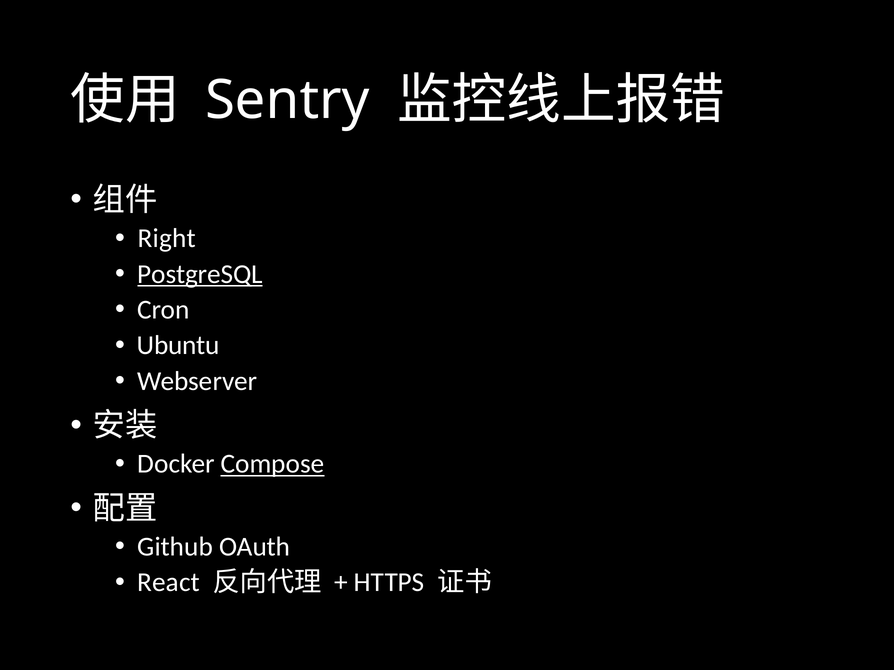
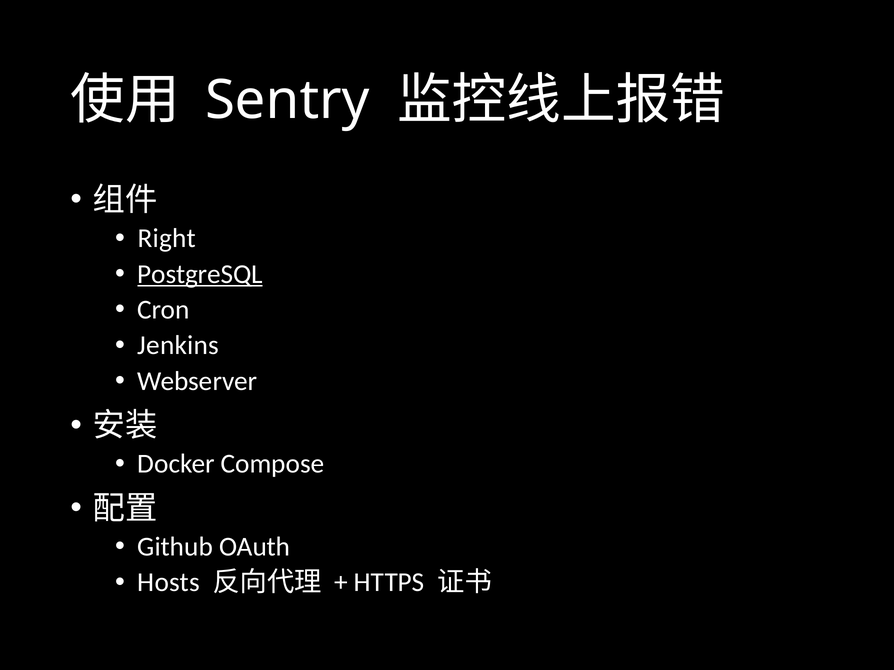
Ubuntu: Ubuntu -> Jenkins
Compose underline: present -> none
React: React -> Hosts
